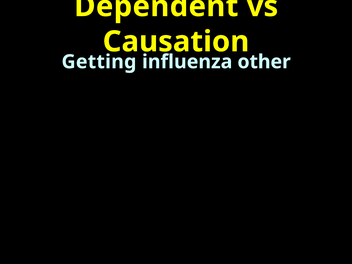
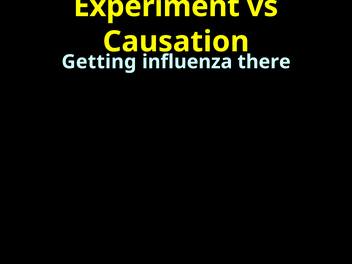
Dependent: Dependent -> Experiment
other: other -> there
